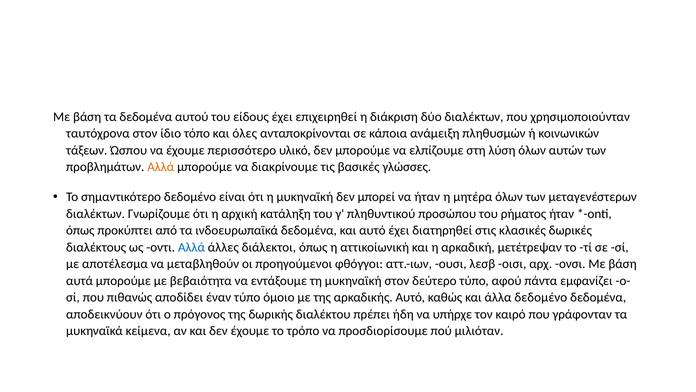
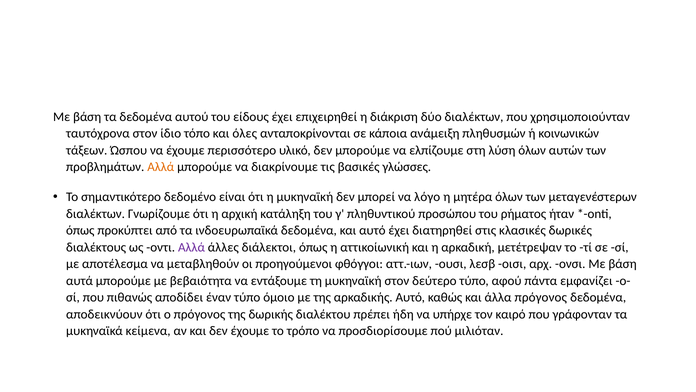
να ήταν: ήταν -> λόγο
Αλλά at (192, 247) colour: blue -> purple
άλλα δεδομένο: δεδομένο -> πρόγονος
